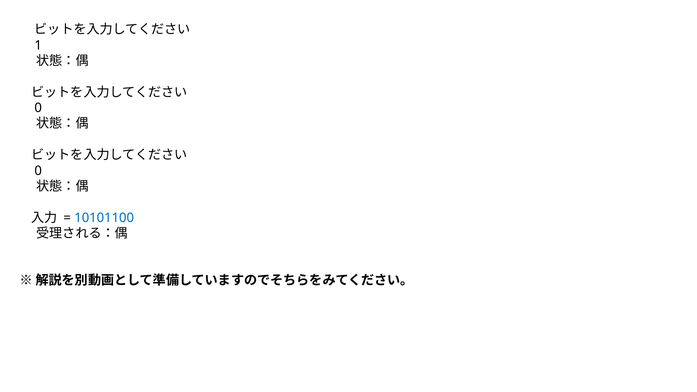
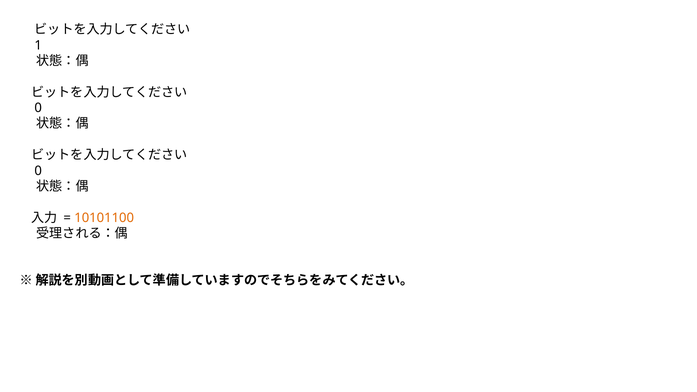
10101100 colour: blue -> orange
